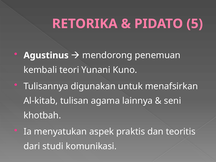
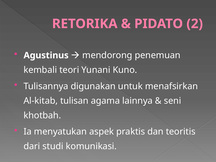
5: 5 -> 2
